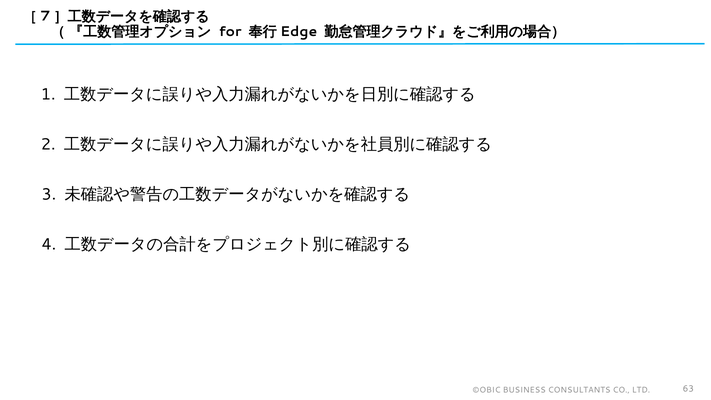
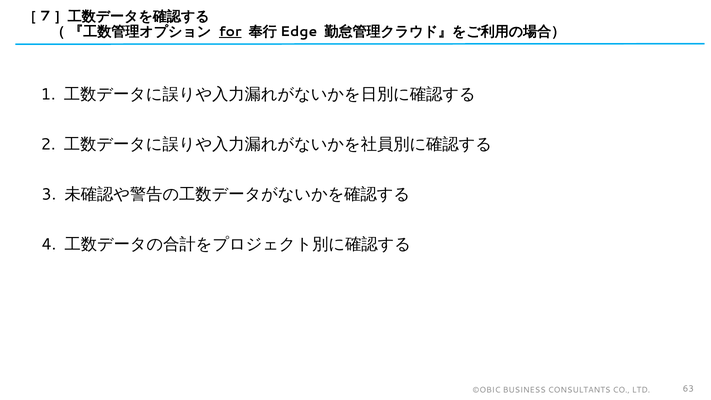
for underline: none -> present
